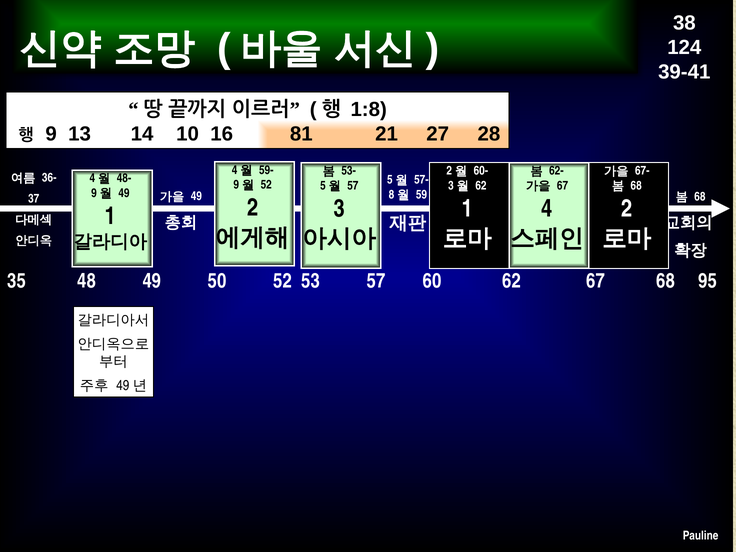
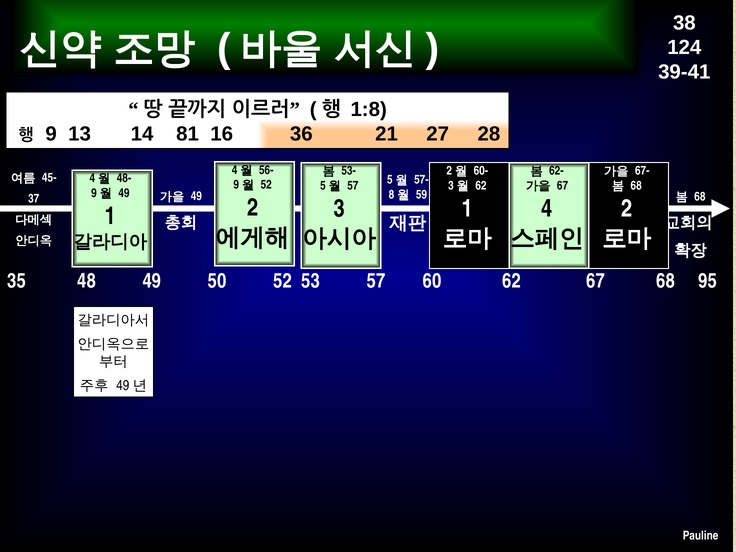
10: 10 -> 81
81: 81 -> 36
59-: 59- -> 56-
36-: 36- -> 45-
